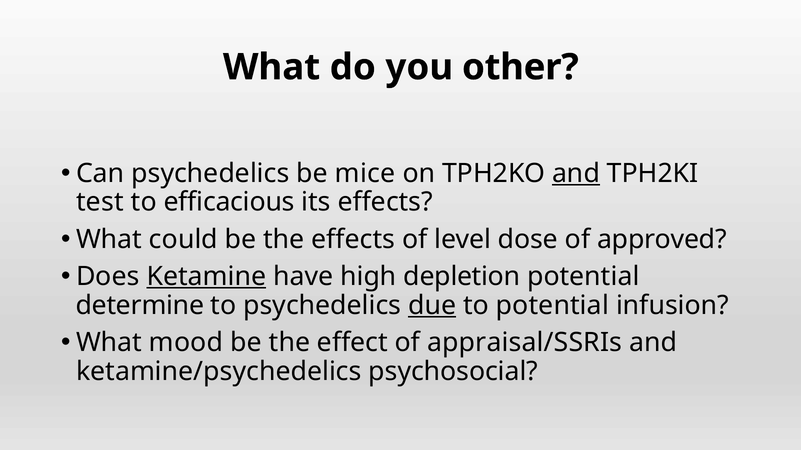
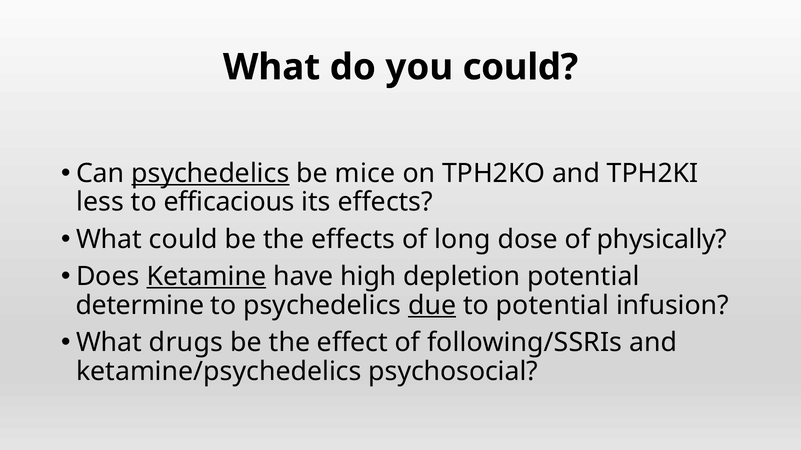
you other: other -> could
psychedelics at (210, 174) underline: none -> present
and at (576, 174) underline: present -> none
test: test -> less
level: level -> long
approved: approved -> physically
mood: mood -> drugs
appraisal/SSRIs: appraisal/SSRIs -> following/SSRIs
